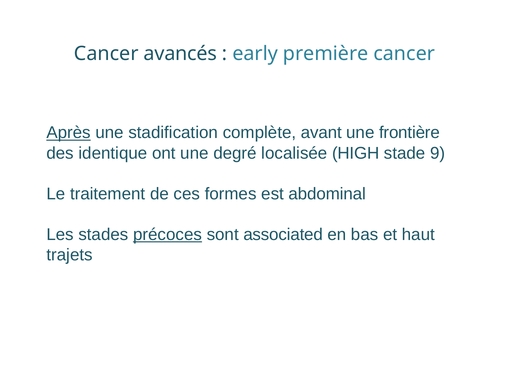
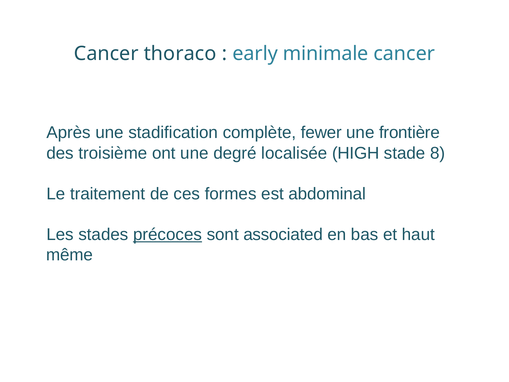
avancés: avancés -> thoraco
première: première -> minimale
Après underline: present -> none
avant: avant -> fewer
identique: identique -> troisième
9: 9 -> 8
trajets: trajets -> même
